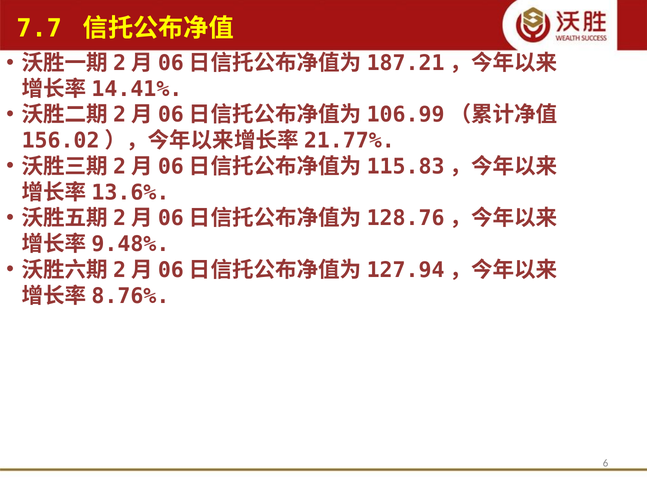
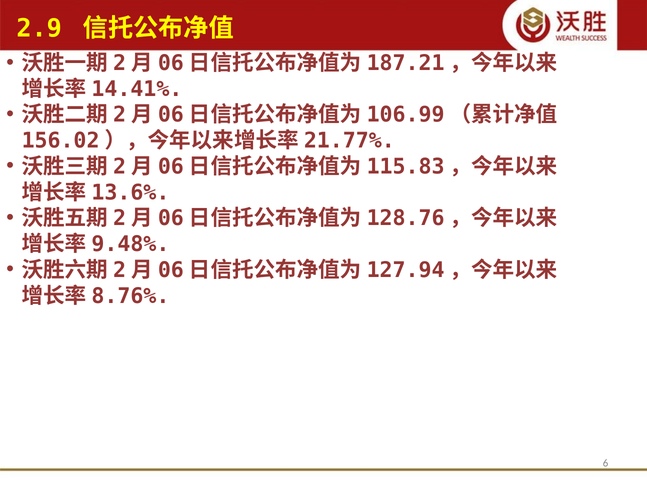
7.7: 7.7 -> 2.9
